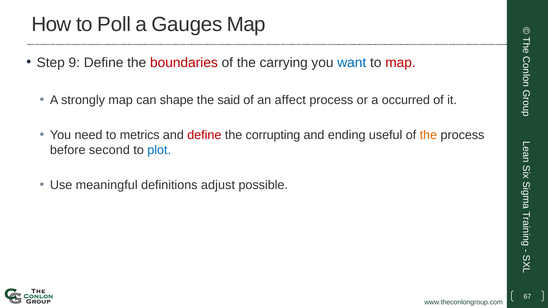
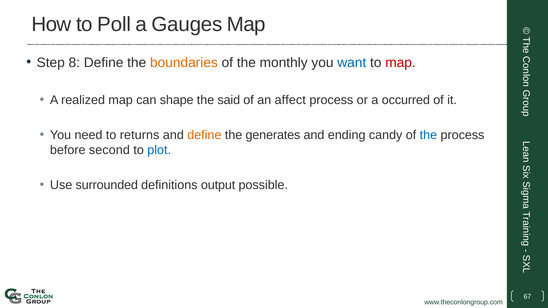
9: 9 -> 8
boundaries colour: red -> orange
carrying: carrying -> monthly
strongly: strongly -> realized
metrics: metrics -> returns
define at (204, 135) colour: red -> orange
corrupting: corrupting -> generates
useful: useful -> candy
the at (428, 135) colour: orange -> blue
meaningful: meaningful -> surrounded
adjust: adjust -> output
